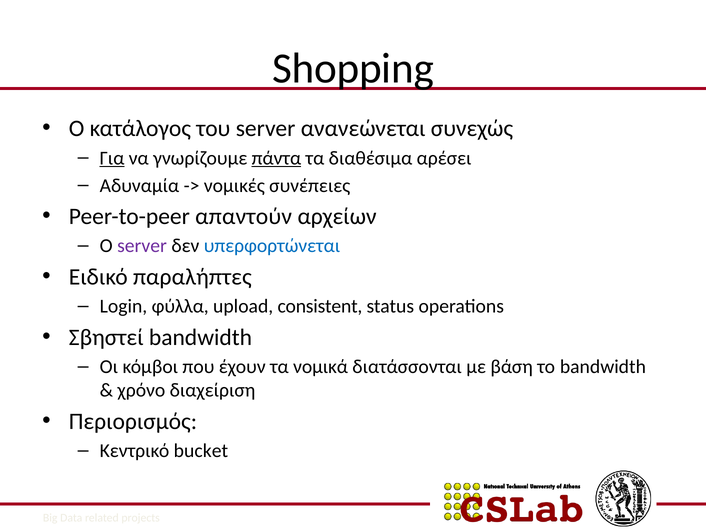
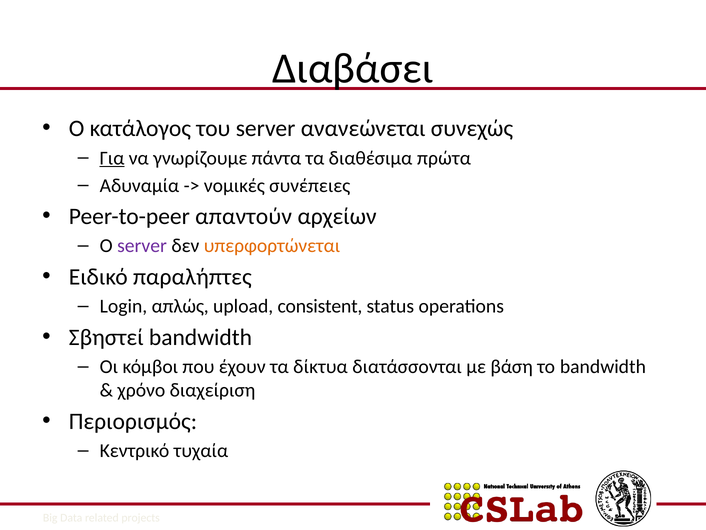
Shopping: Shopping -> Διαβάσει
πάντα underline: present -> none
αρέσει: αρέσει -> πρώτα
υπερφορτώνεται colour: blue -> orange
φύλλα: φύλλα -> απλώς
νομικά: νομικά -> δίκτυα
bucket: bucket -> τυχαία
